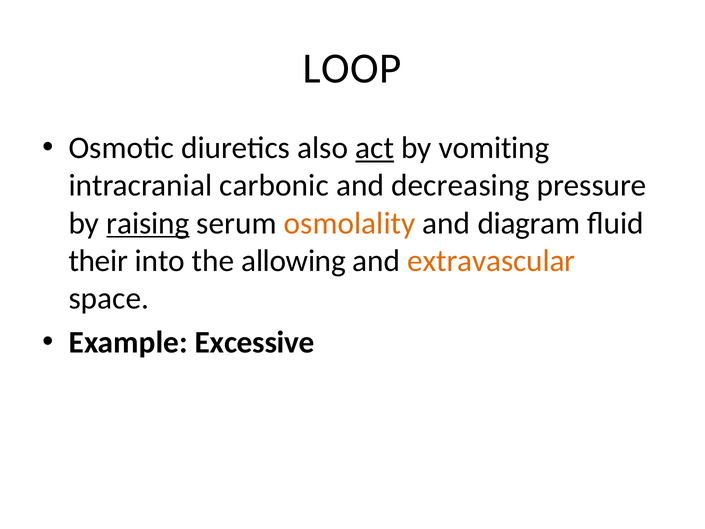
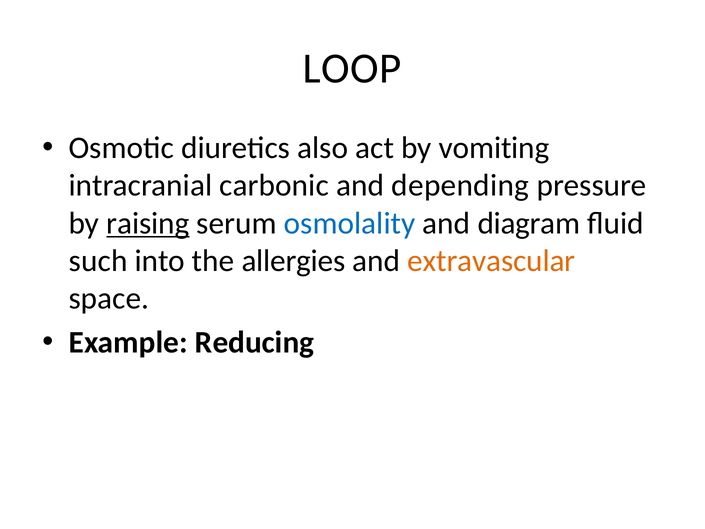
act underline: present -> none
decreasing: decreasing -> depending
osmolality colour: orange -> blue
their: their -> such
allowing: allowing -> allergies
Excessive: Excessive -> Reducing
